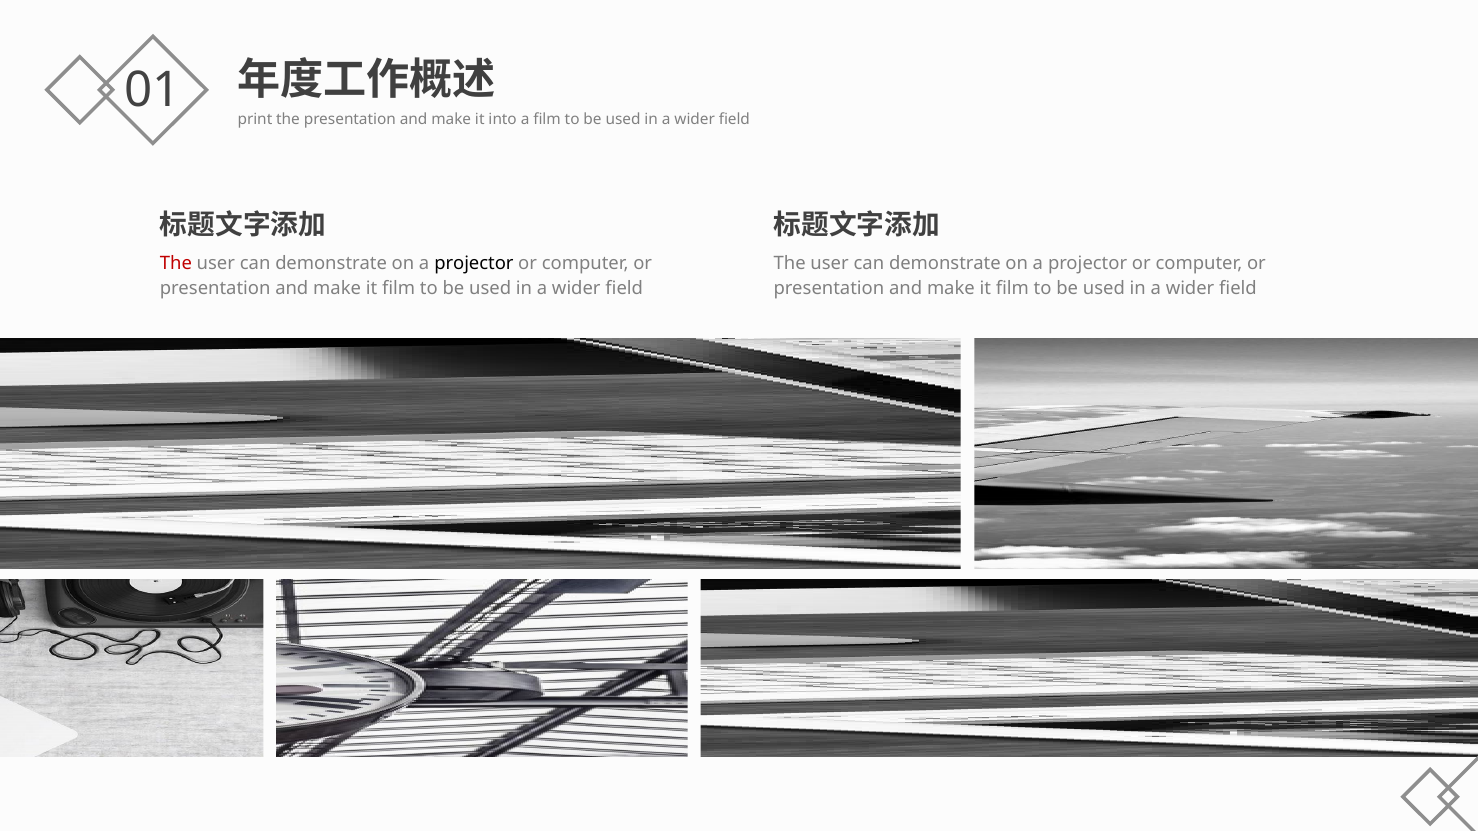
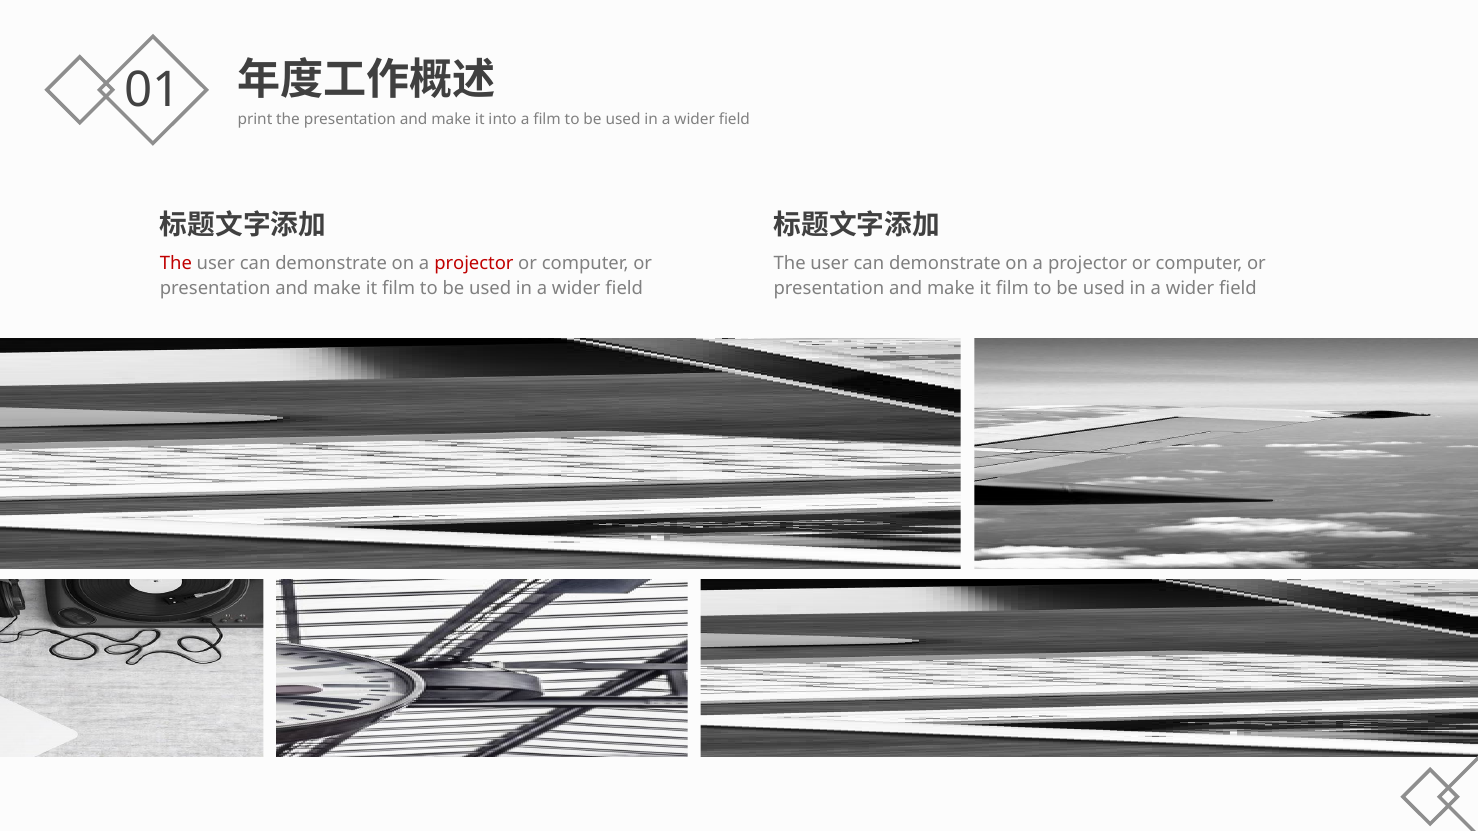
projector at (474, 263) colour: black -> red
